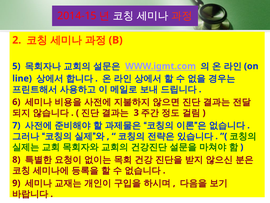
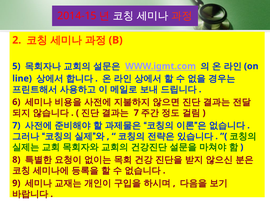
3 at (136, 113): 3 -> 7
